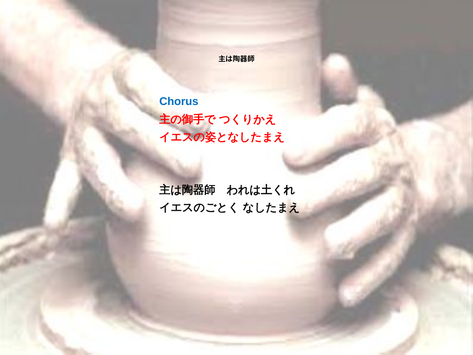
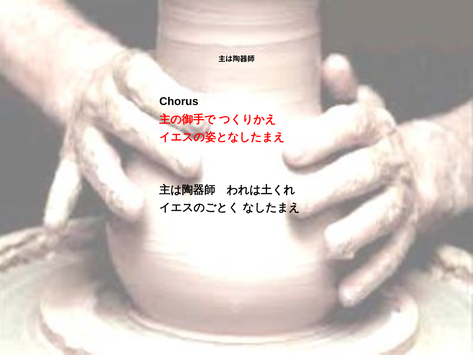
Chorus colour: blue -> black
